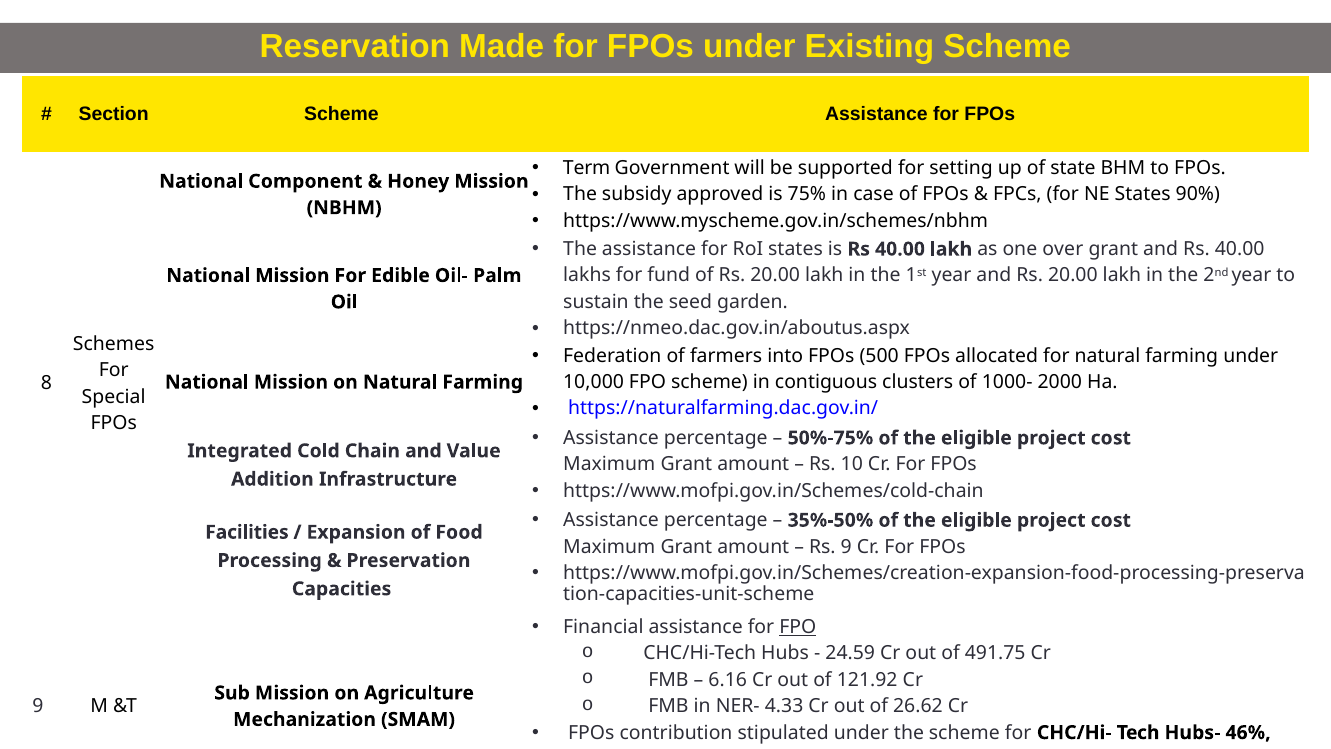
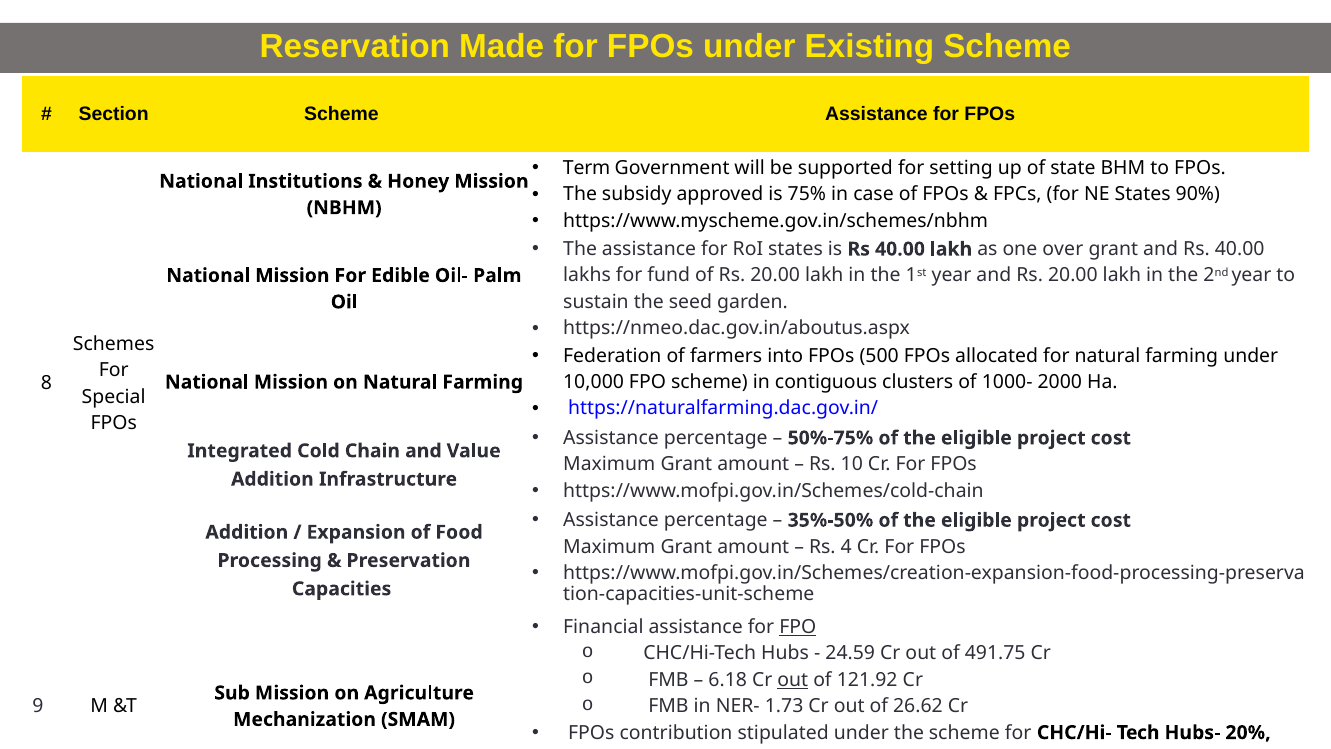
Component: Component -> Institutions
Facilities at (247, 532): Facilities -> Addition
Rs 9: 9 -> 4
6.16: 6.16 -> 6.18
out at (793, 679) underline: none -> present
4.33: 4.33 -> 1.73
Hubs- 46%: 46% -> 20%
